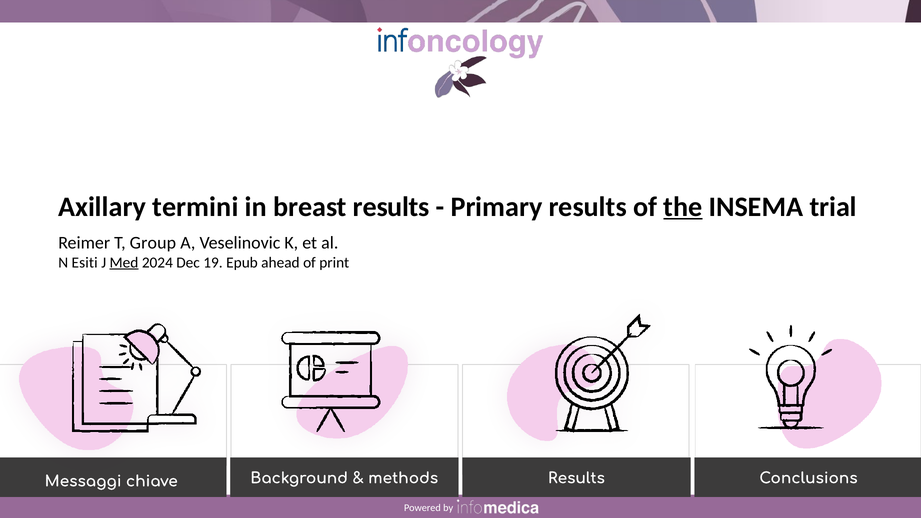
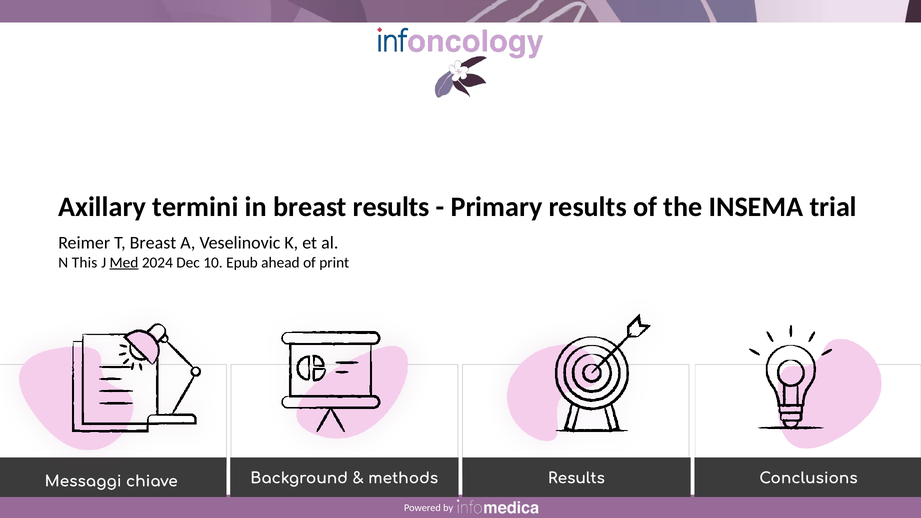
the underline: present -> none
T Group: Group -> Breast
Esiti: Esiti -> This
19: 19 -> 10
